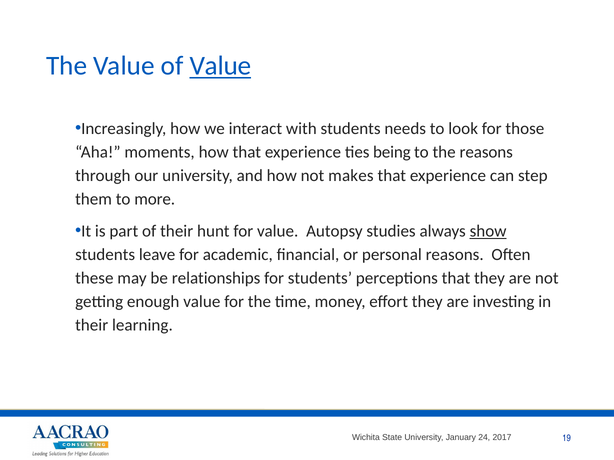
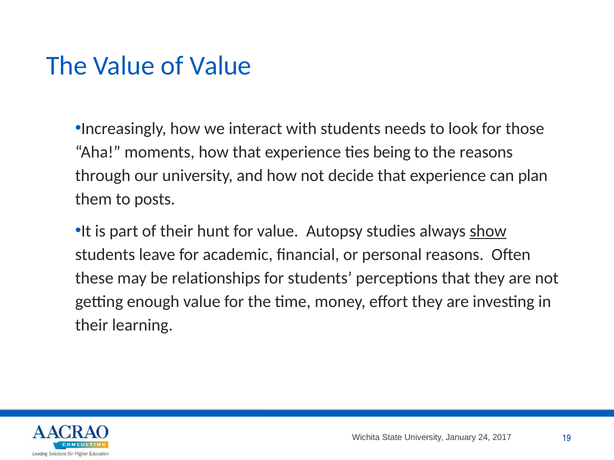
Value at (220, 66) underline: present -> none
makes: makes -> decide
step: step -> plan
more: more -> posts
